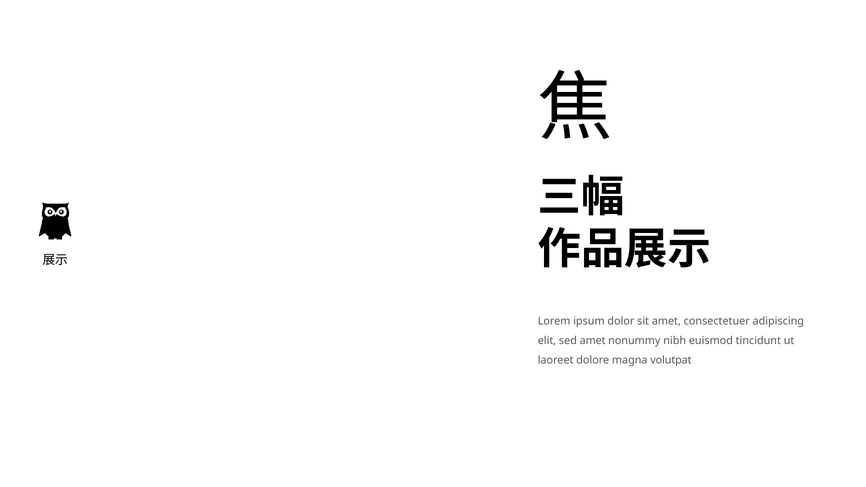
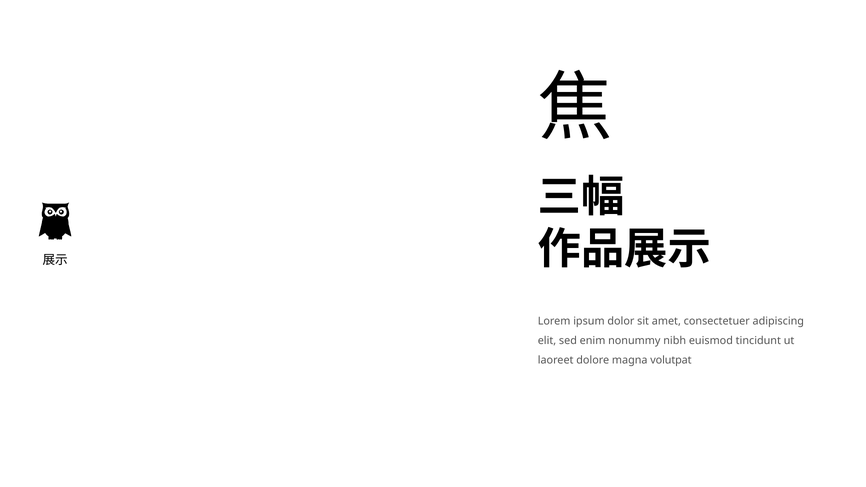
sed amet: amet -> enim
